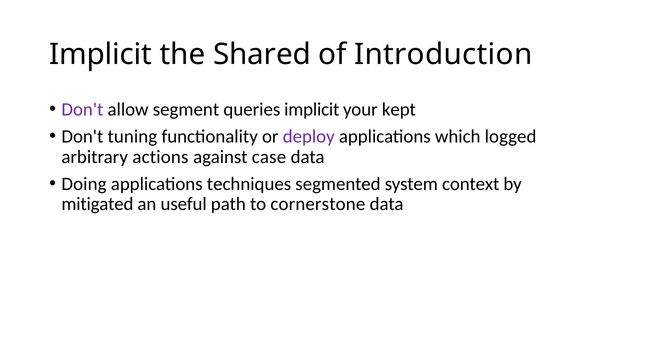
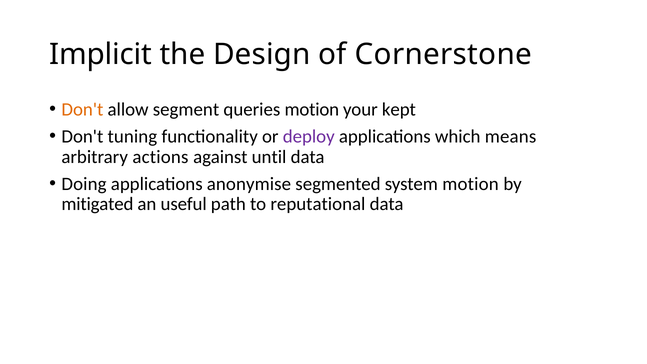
Shared: Shared -> Design
Introduction: Introduction -> Cornerstone
Don't at (82, 109) colour: purple -> orange
queries implicit: implicit -> motion
logged: logged -> means
case: case -> until
techniques: techniques -> anonymise
system context: context -> motion
cornerstone: cornerstone -> reputational
